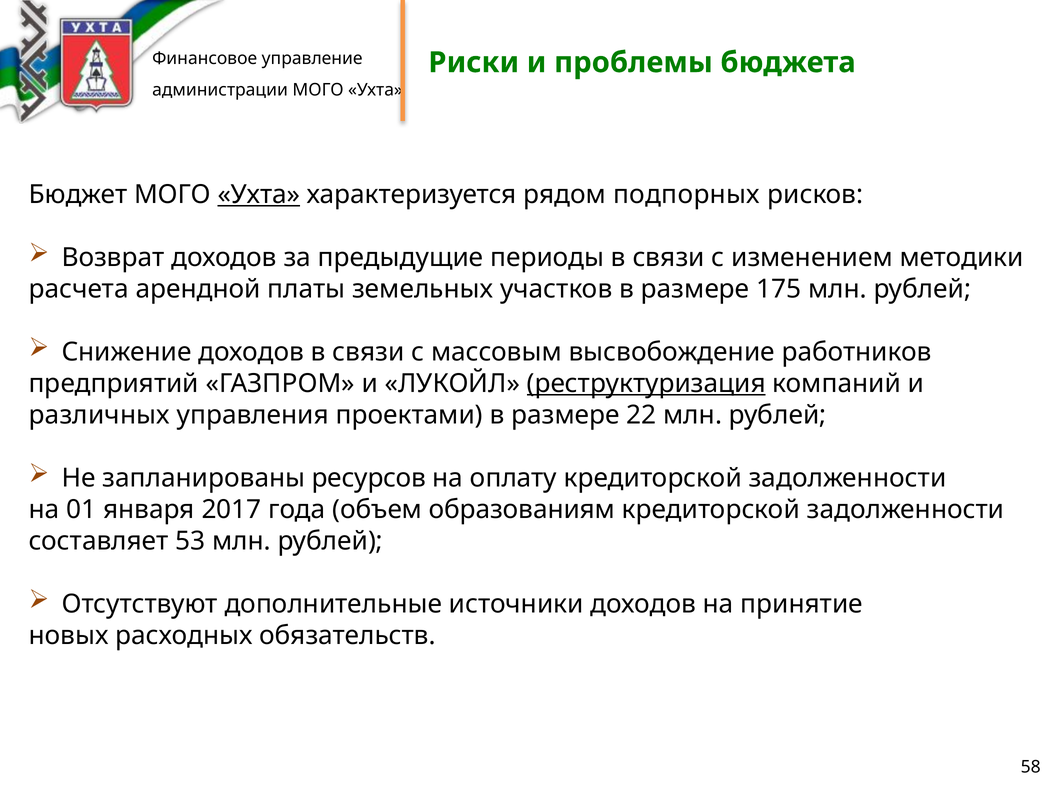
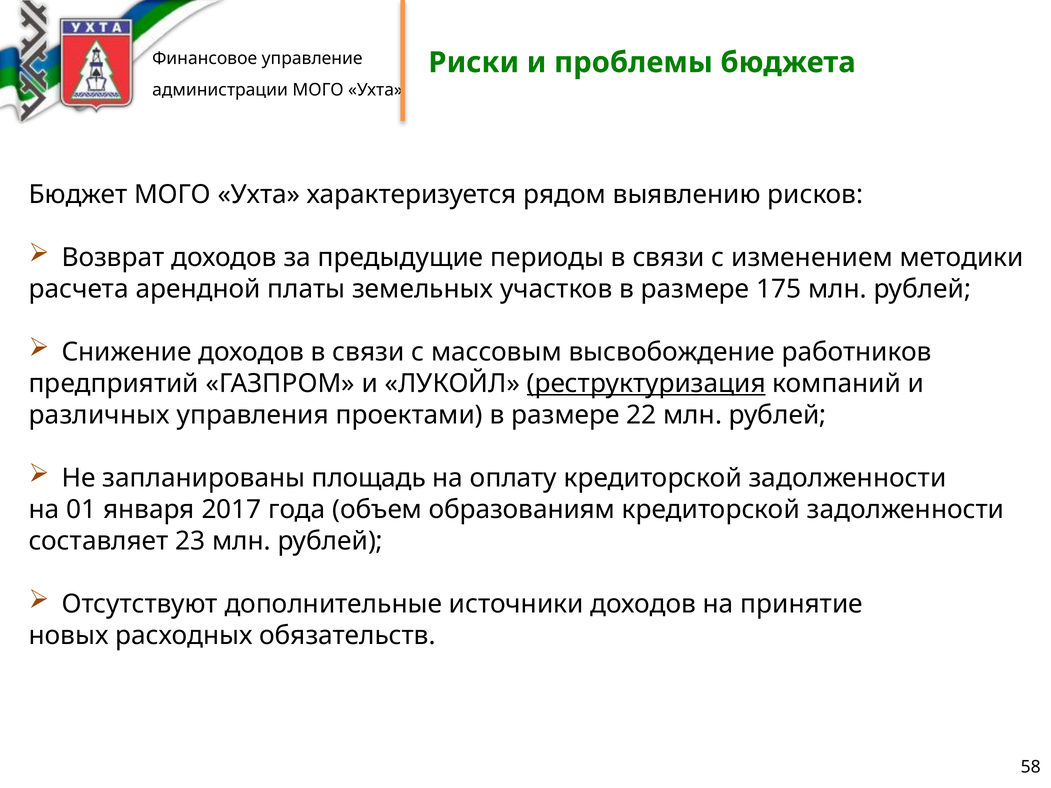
Ухта at (259, 194) underline: present -> none
подпорных: подпорных -> выявлению
ресурсов: ресурсов -> площадь
53: 53 -> 23
